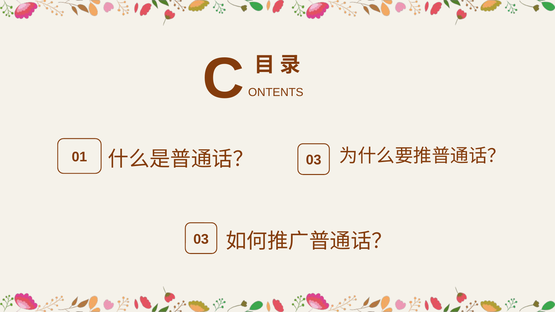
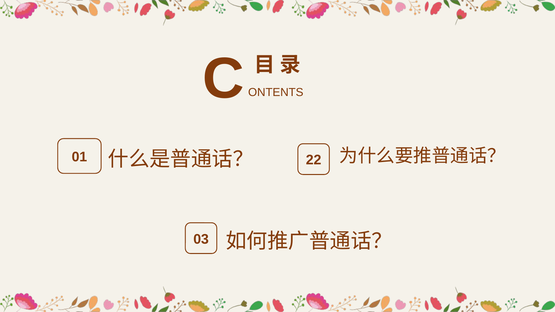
01 03: 03 -> 22
